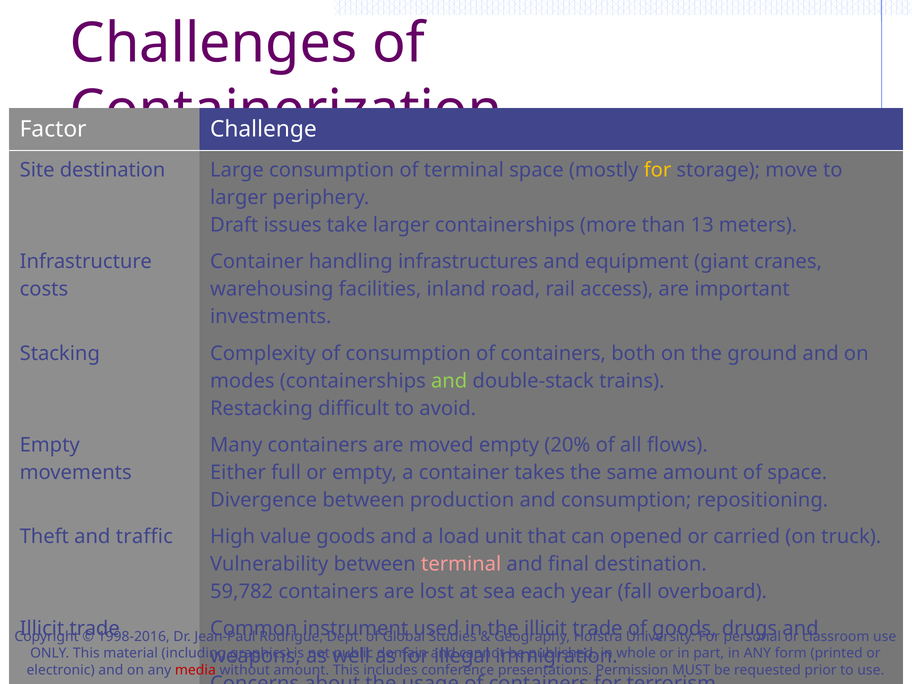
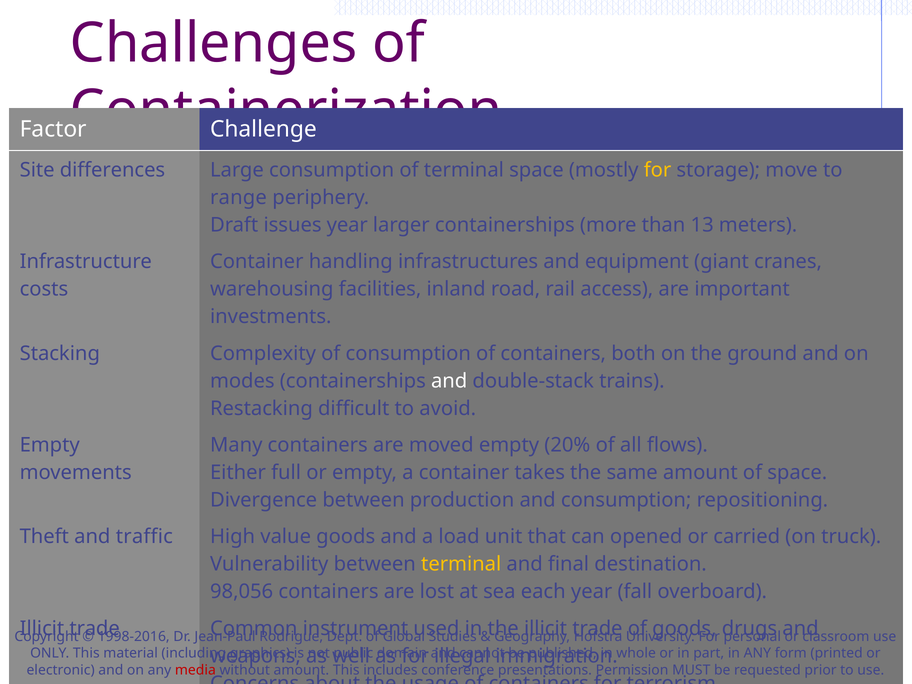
Site destination: destination -> differences
larger at (239, 198): larger -> range
issues take: take -> year
and at (449, 381) colour: light green -> white
terminal at (461, 564) colour: pink -> yellow
59,782: 59,782 -> 98,056
